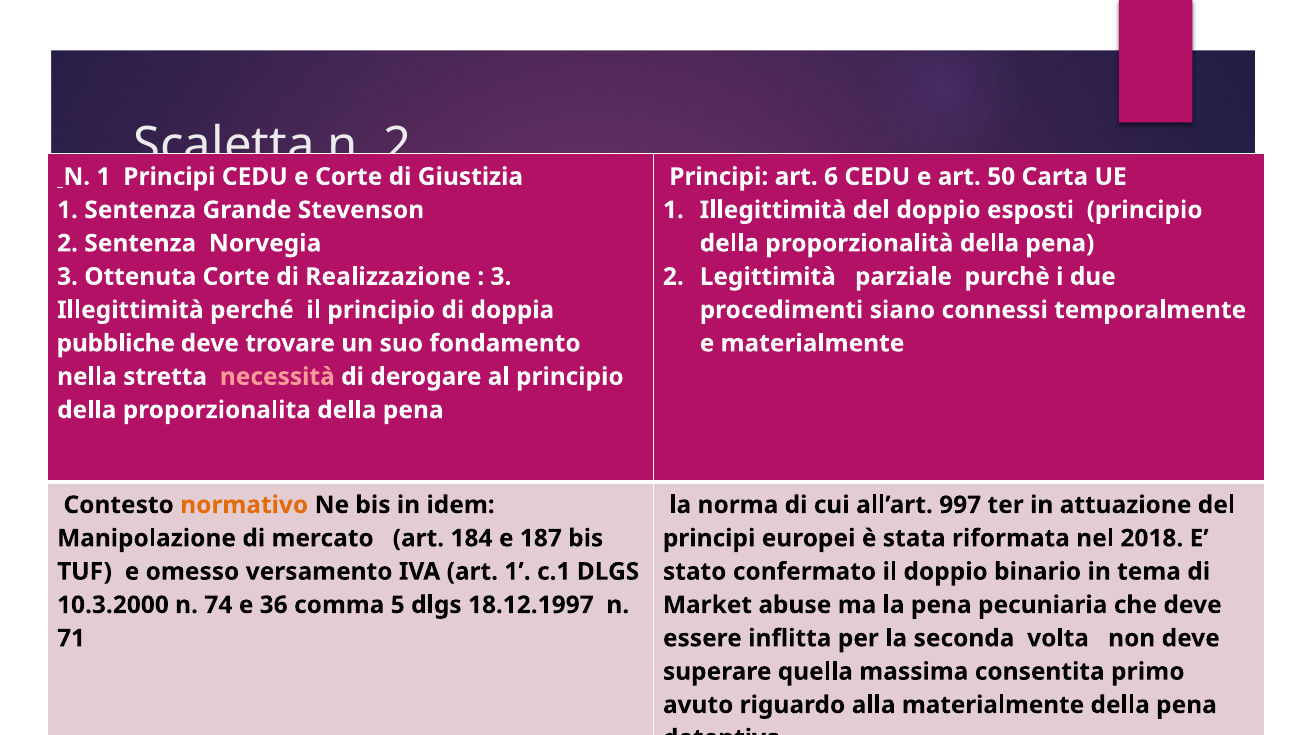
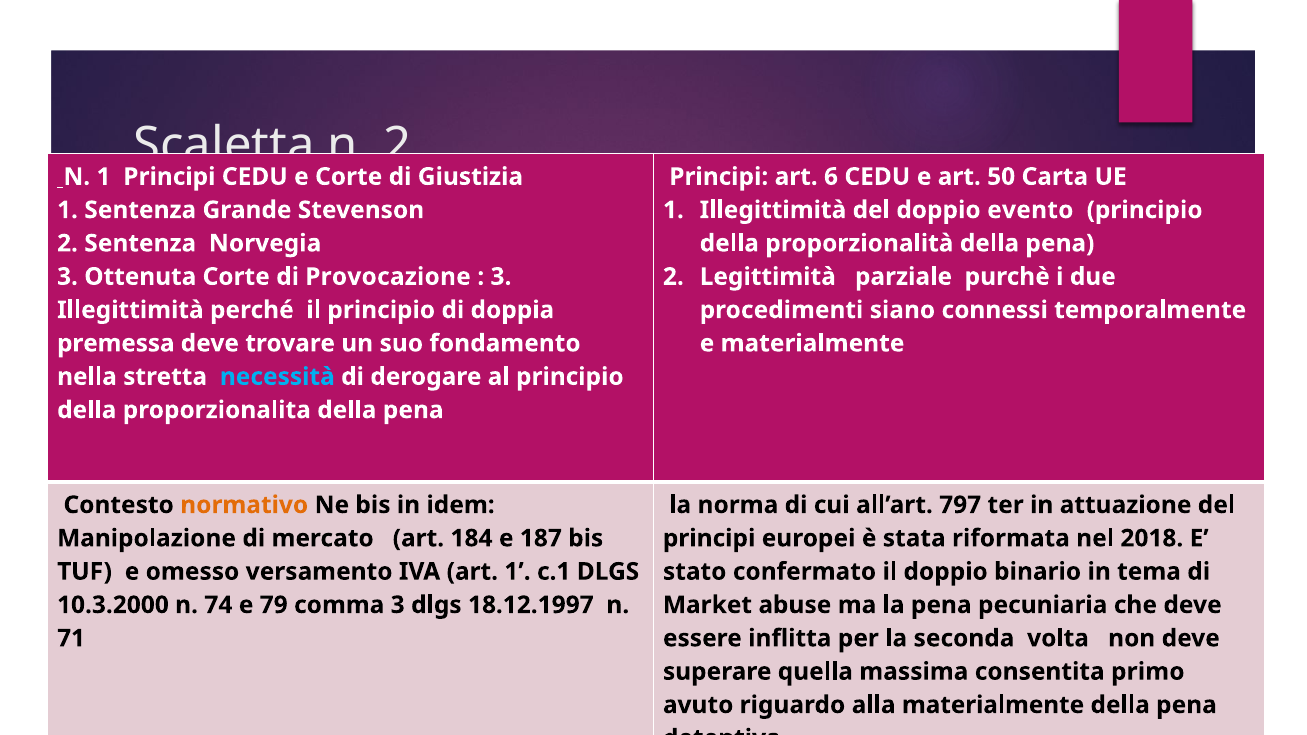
esposti: esposti -> evento
Realizzazione: Realizzazione -> Provocazione
pubbliche: pubbliche -> premessa
necessità colour: pink -> light blue
997: 997 -> 797
36: 36 -> 79
comma 5: 5 -> 3
